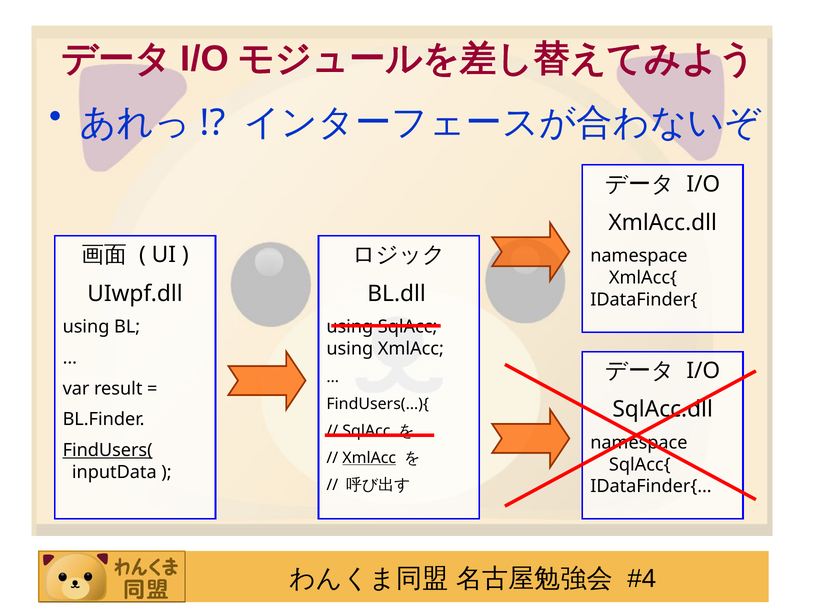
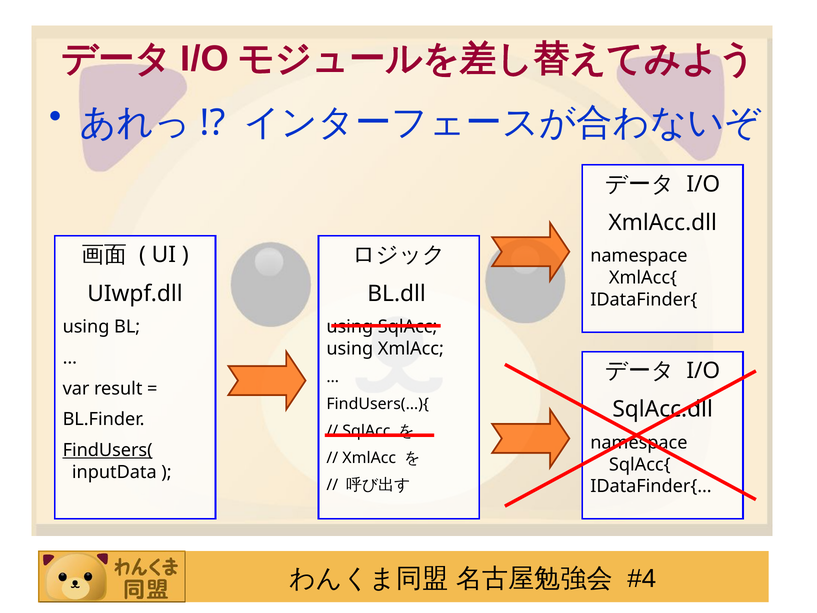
XmlAcc at (369, 458) underline: present -> none
